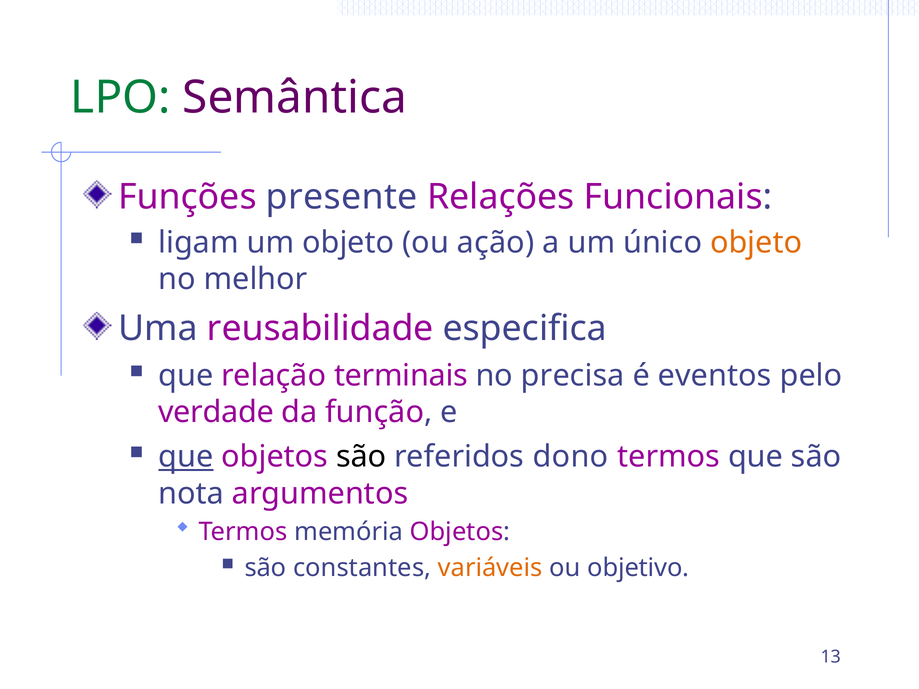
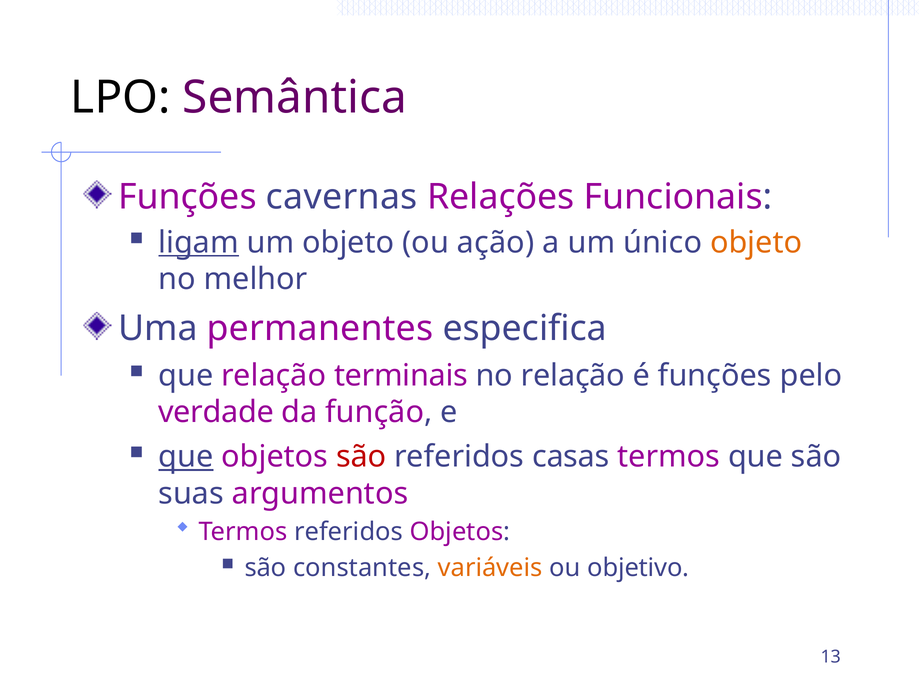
LPO colour: green -> black
presente: presente -> cavernas
ligam underline: none -> present
reusabilidade: reusabilidade -> permanentes
no precisa: precisa -> relação
é eventos: eventos -> funções
são at (361, 457) colour: black -> red
dono: dono -> casas
nota: nota -> suas
Termos memória: memória -> referidos
